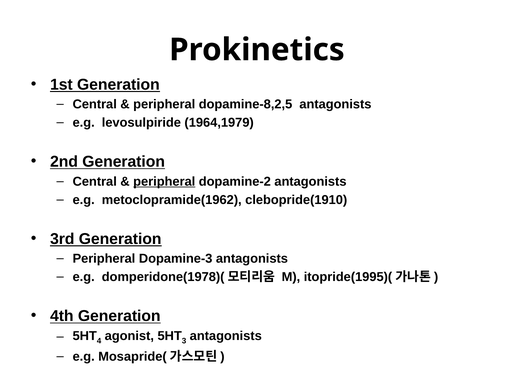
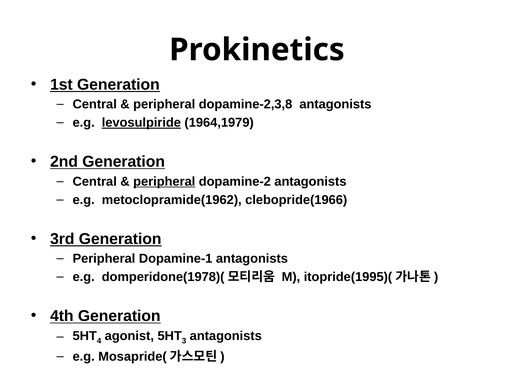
dopamine-8,2,5: dopamine-8,2,5 -> dopamine-2,3,8
levosulpiride underline: none -> present
clebopride(1910: clebopride(1910 -> clebopride(1966
Dopamine-3: Dopamine-3 -> Dopamine-1
